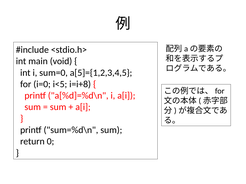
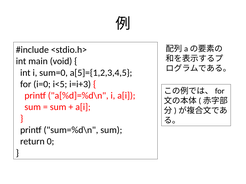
i=i+8: i=i+8 -> i=i+3
